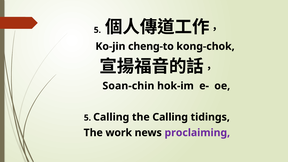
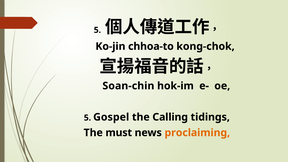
cheng-to: cheng-to -> chhoa-to
5 Calling: Calling -> Gospel
work: work -> must
proclaiming colour: purple -> orange
